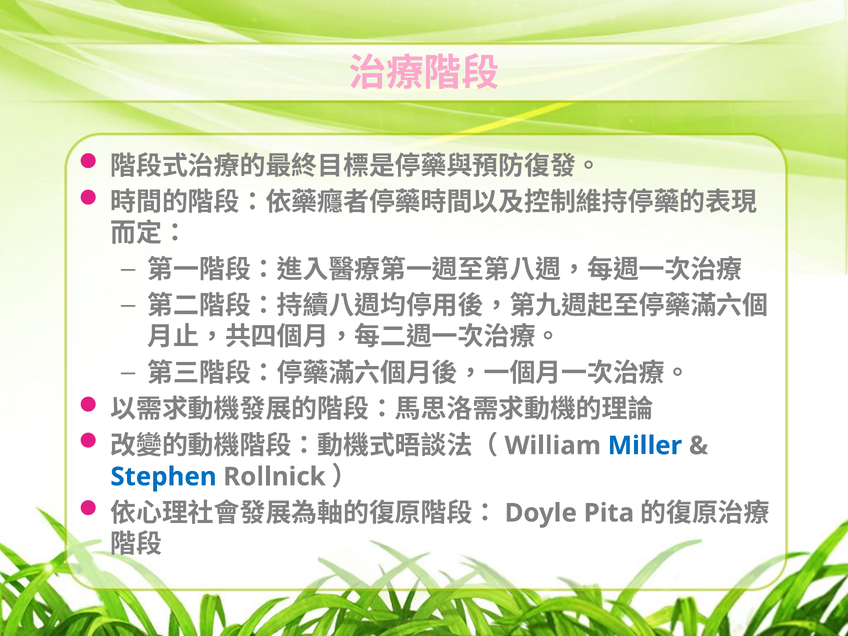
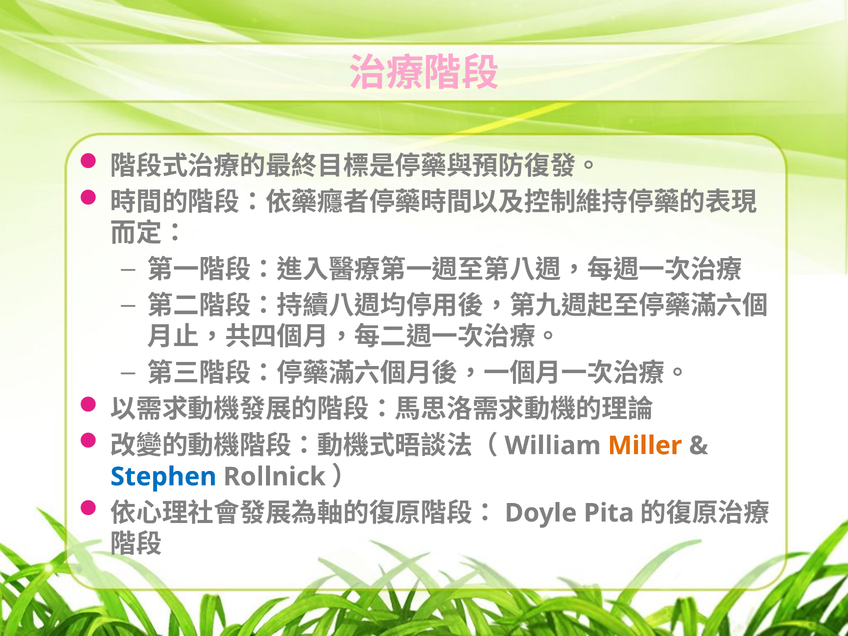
Miller colour: blue -> orange
